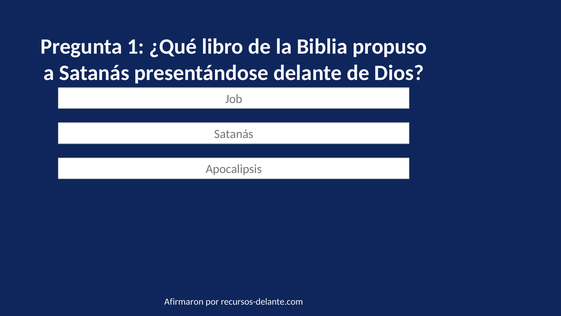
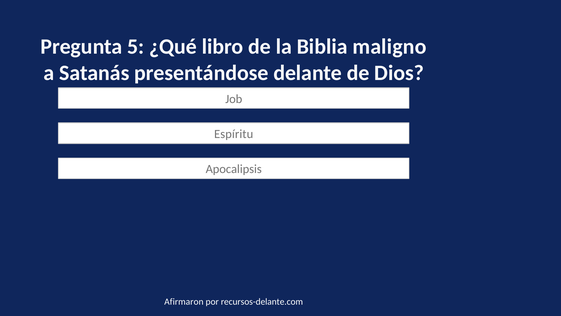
1: 1 -> 5
propuso: propuso -> maligno
Satanás at (234, 134): Satanás -> Espíritu
